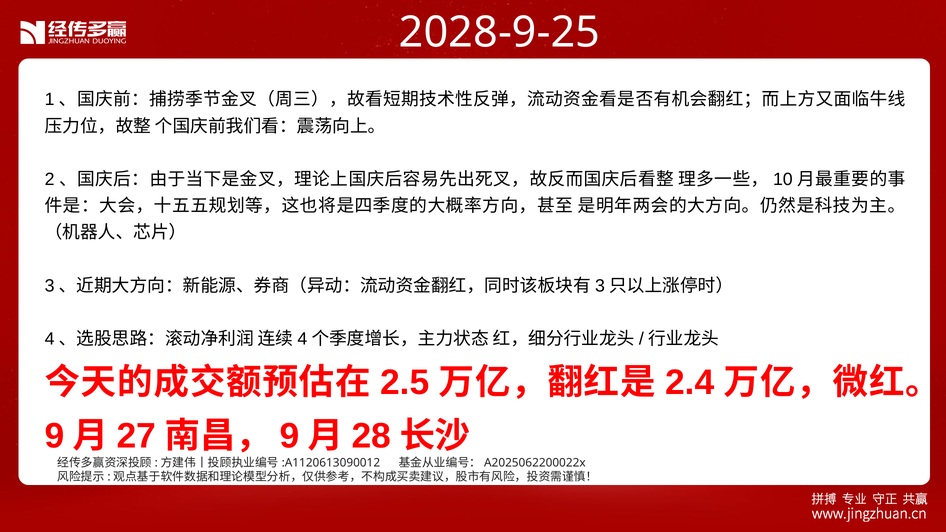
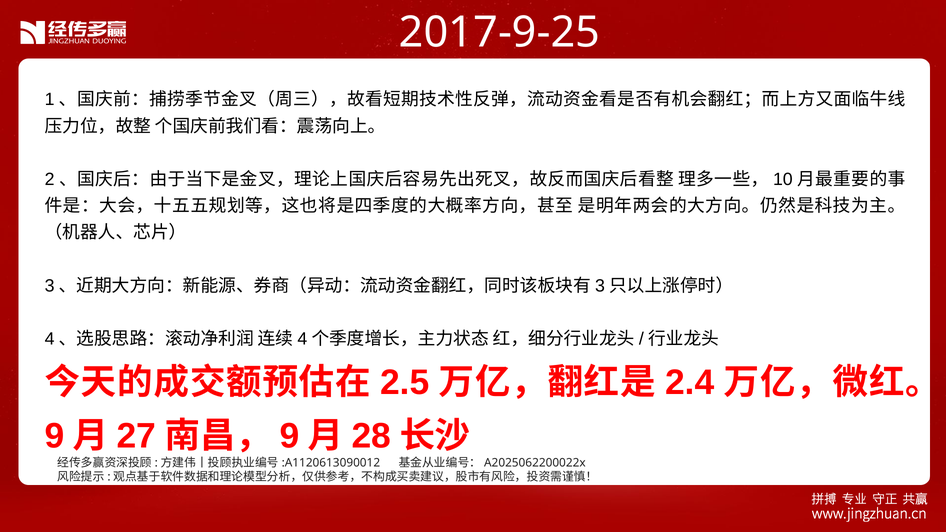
2028-9-25: 2028-9-25 -> 2017-9-25
